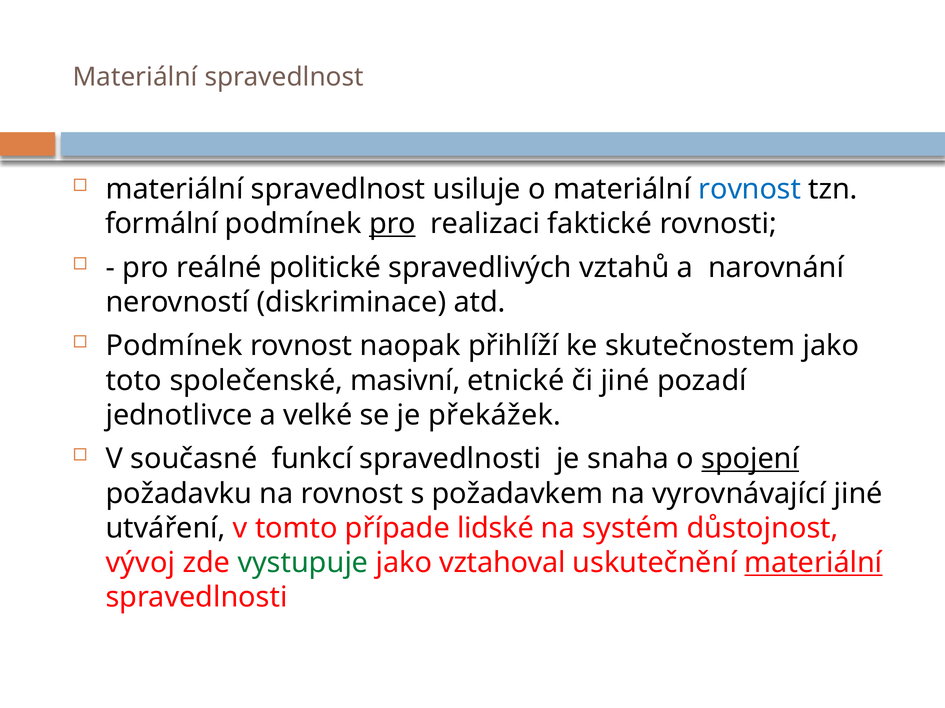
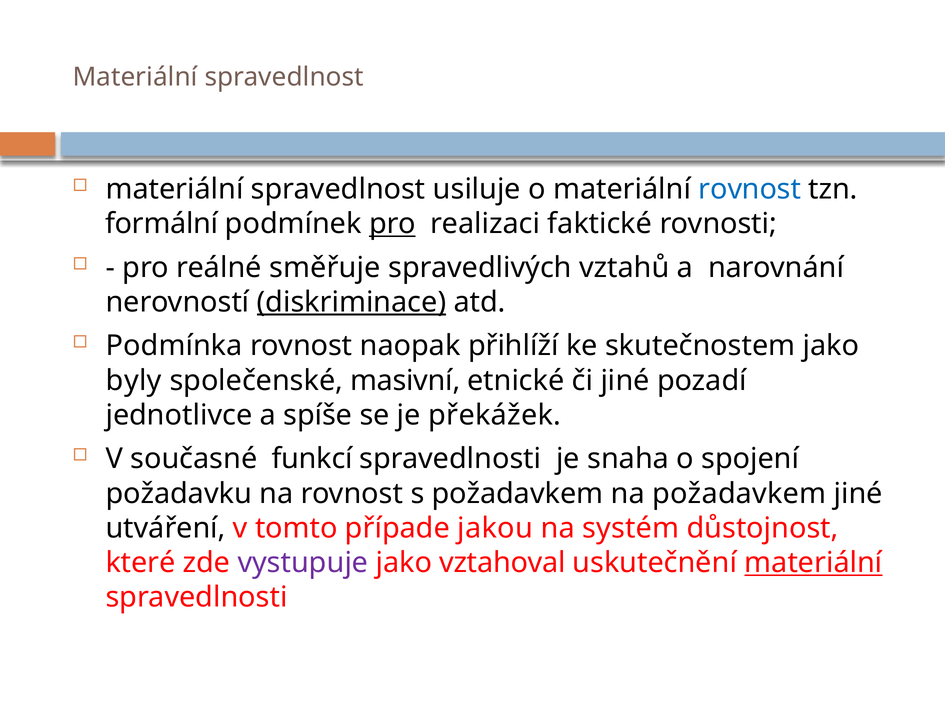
politické: politické -> směřuje
diskriminace underline: none -> present
Podmínek at (174, 346): Podmínek -> Podmínka
toto: toto -> byly
velké: velké -> spíše
spojení underline: present -> none
na vyrovnávající: vyrovnávající -> požadavkem
lidské: lidské -> jakou
vývoj: vývoj -> které
vystupuje colour: green -> purple
